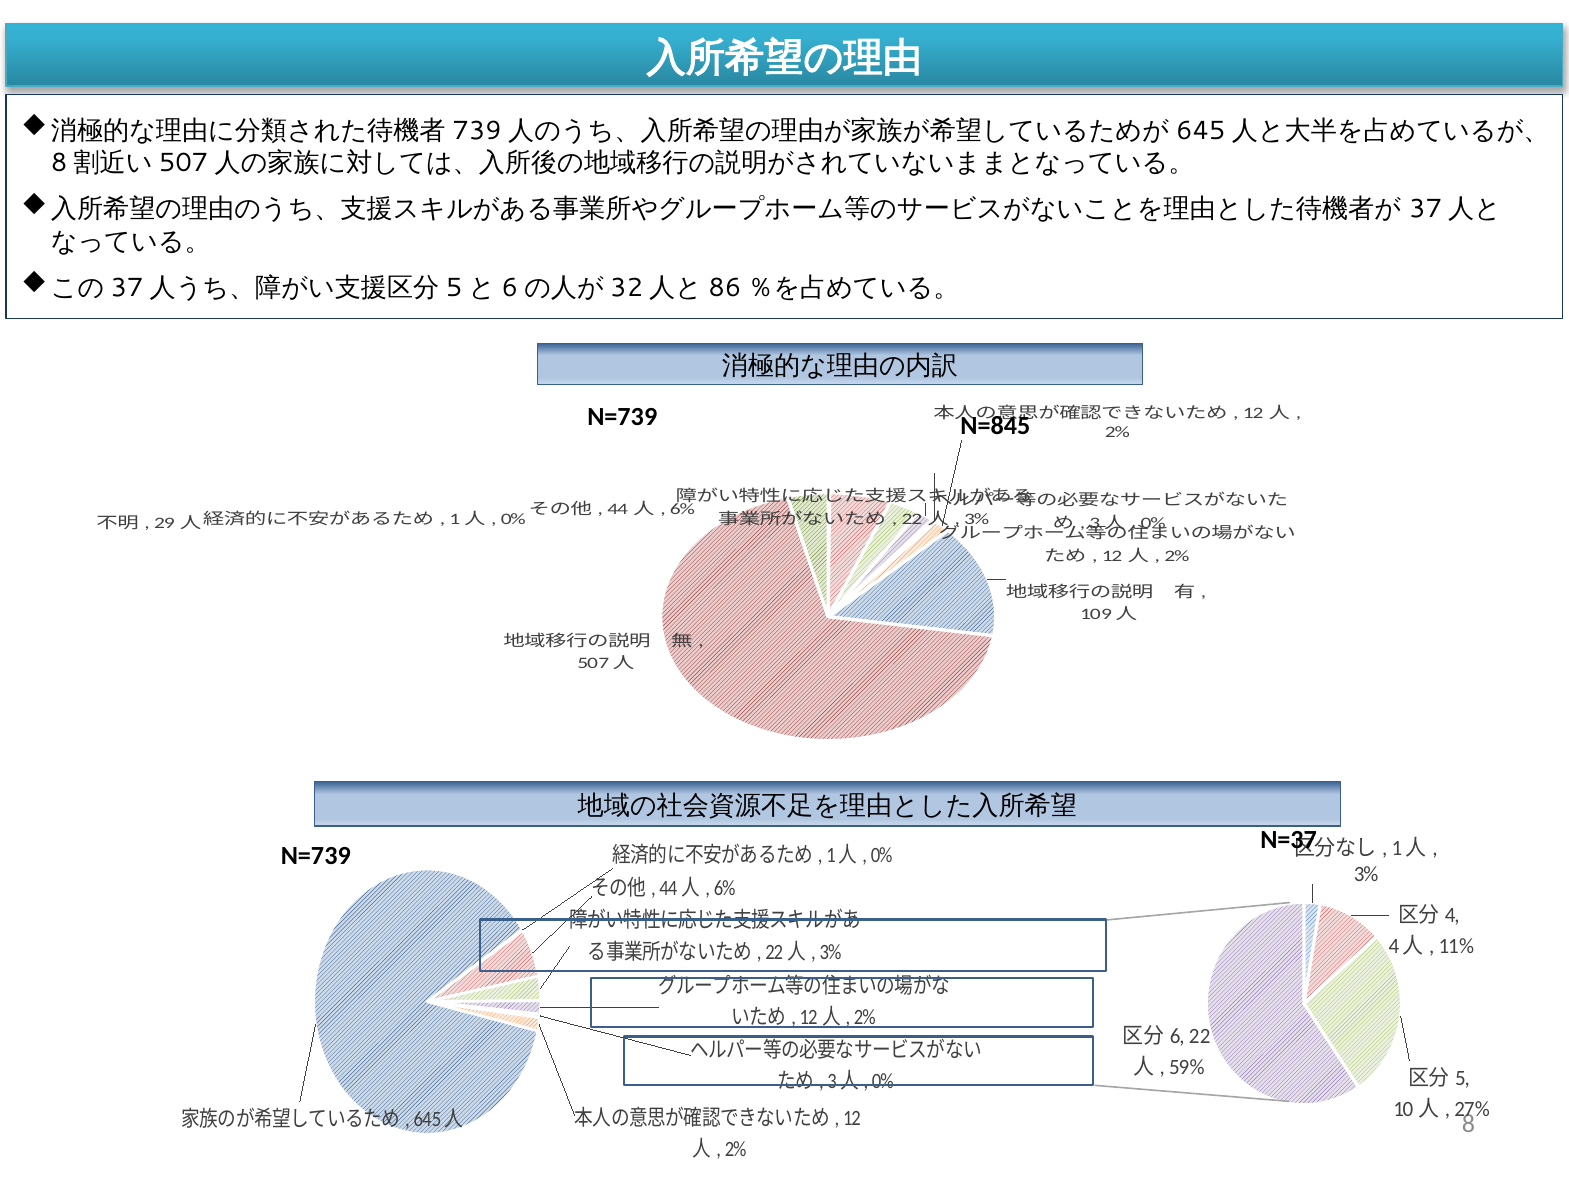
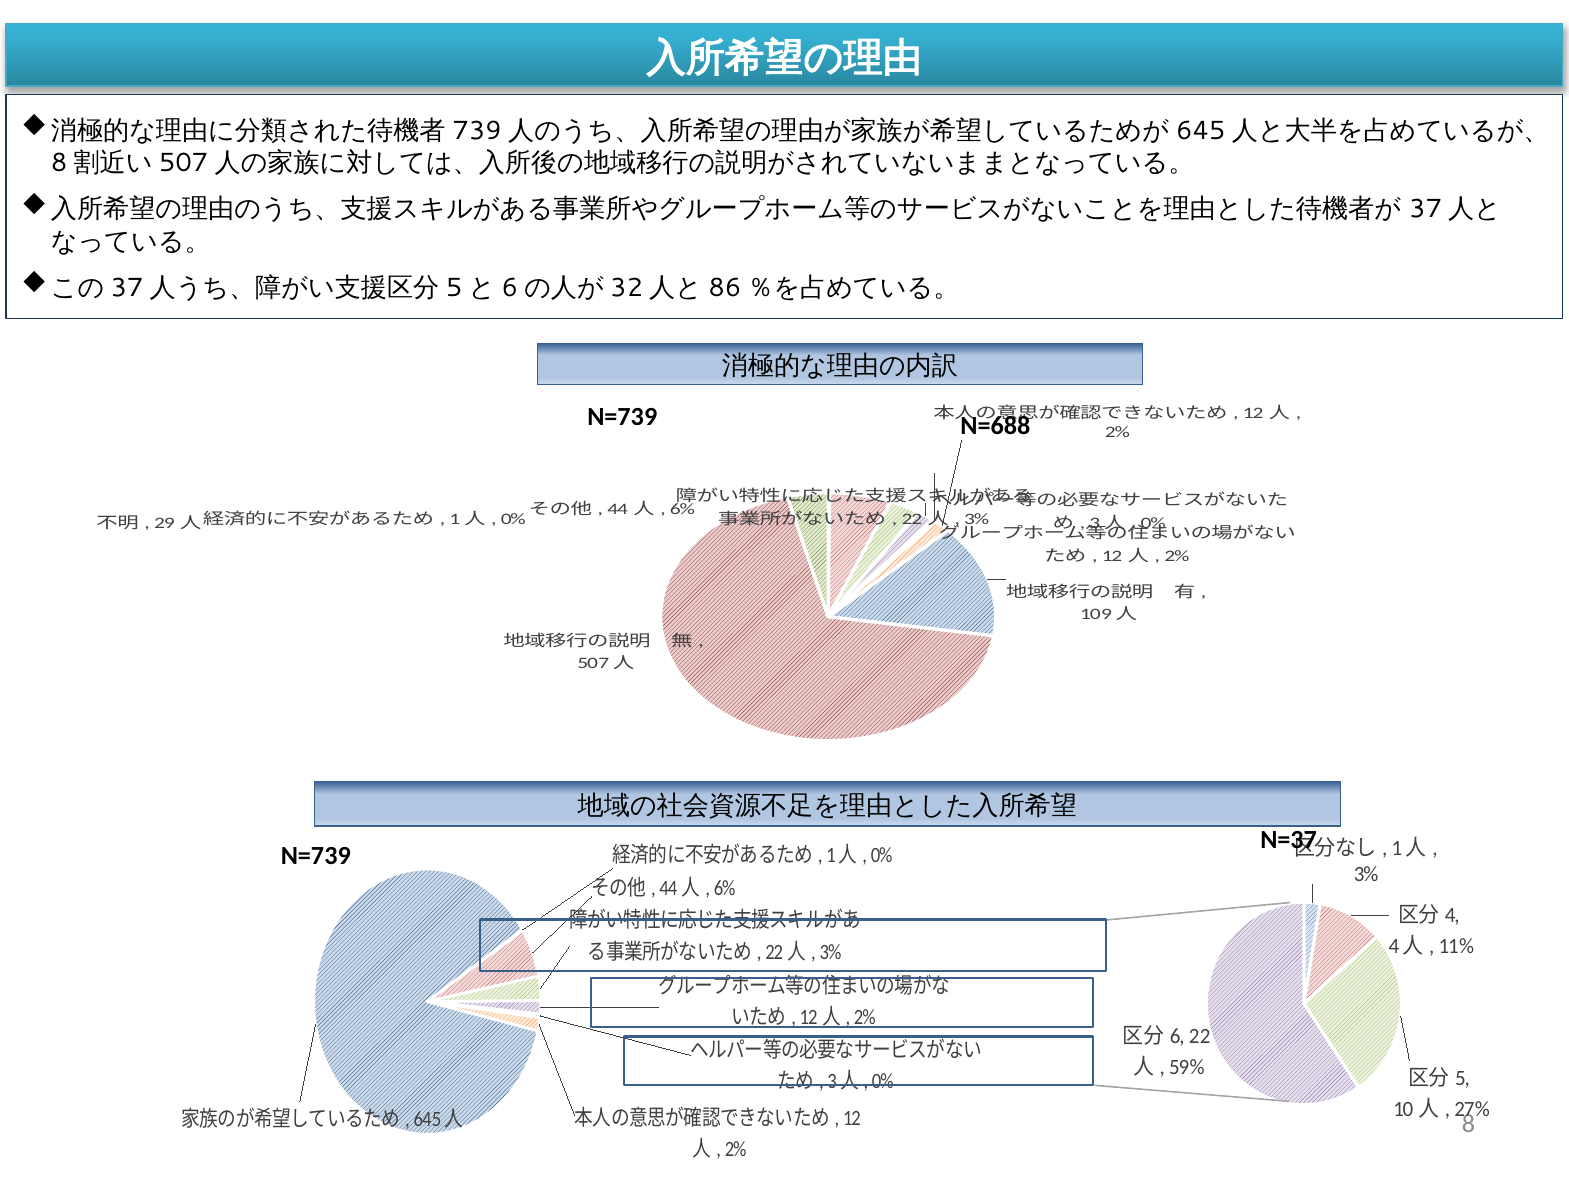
N=845: N=845 -> N=688
